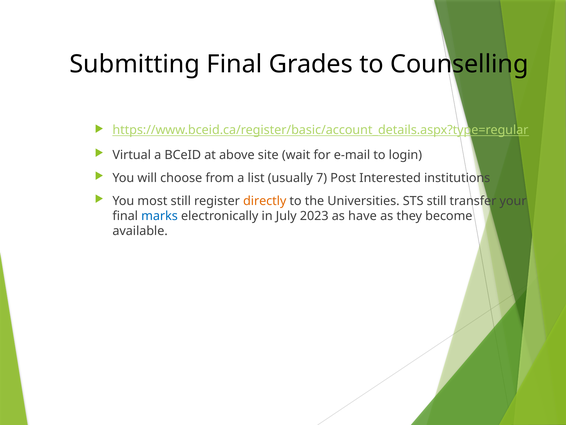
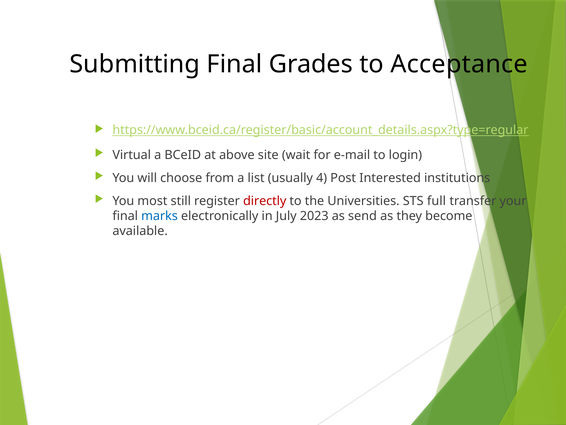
Counselling: Counselling -> Acceptance
7: 7 -> 4
directly colour: orange -> red
STS still: still -> full
have: have -> send
